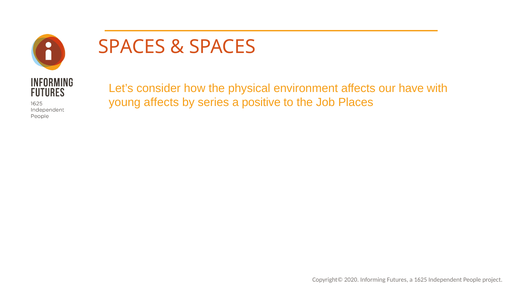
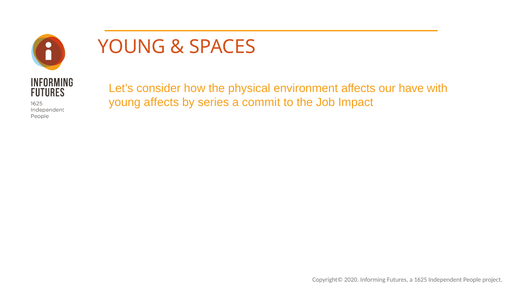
SPACES at (132, 47): SPACES -> YOUNG
positive: positive -> commit
Places: Places -> Impact
